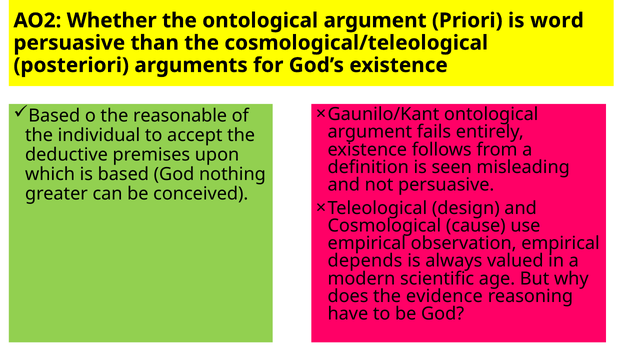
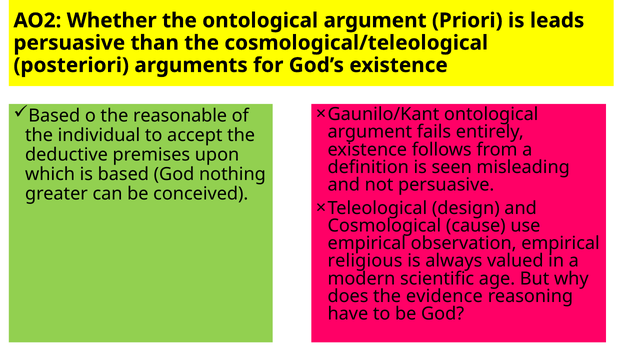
word: word -> leads
depends: depends -> religious
